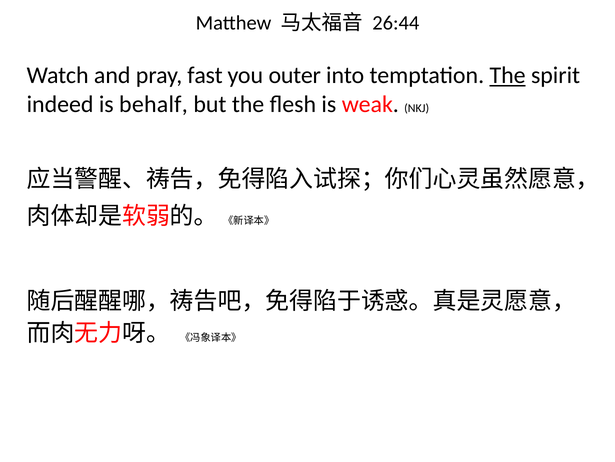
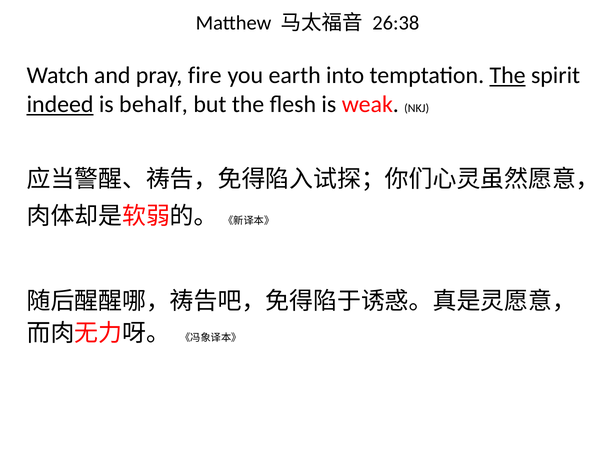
26:44: 26:44 -> 26:38
fast: fast -> fire
outer: outer -> earth
indeed underline: none -> present
